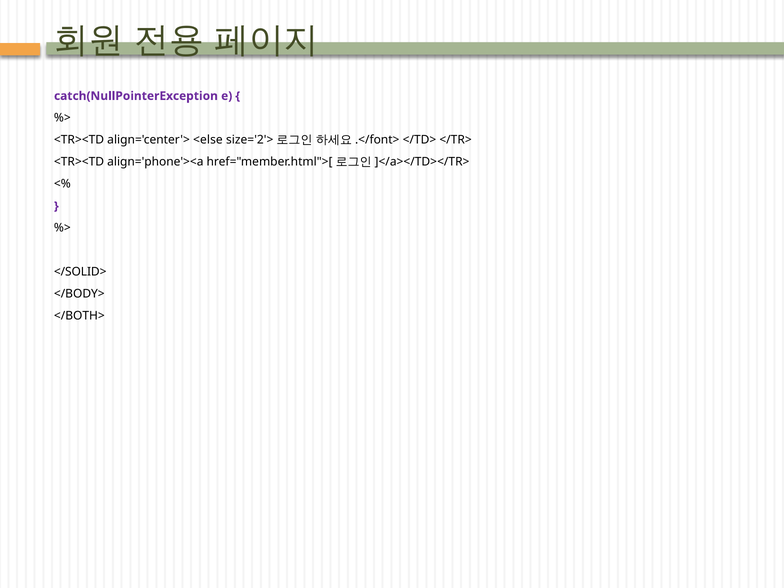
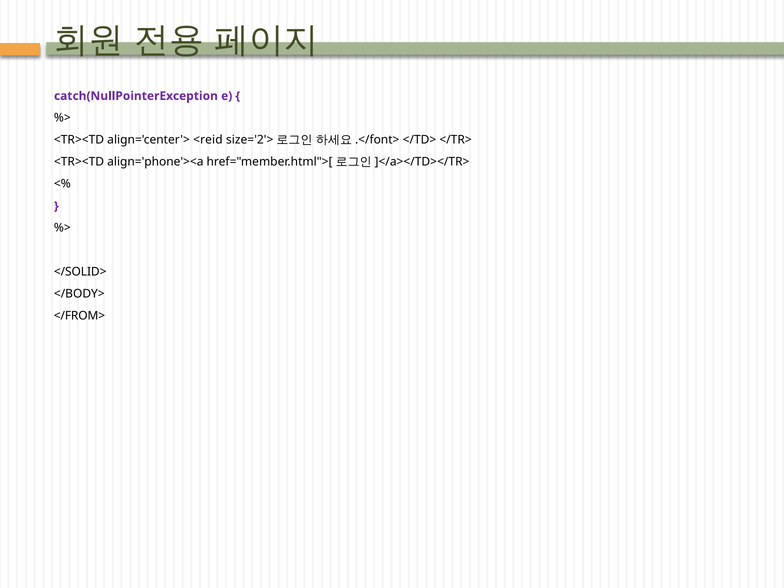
<else: <else -> <reid
</BOTH>: </BOTH> -> </FROM>
